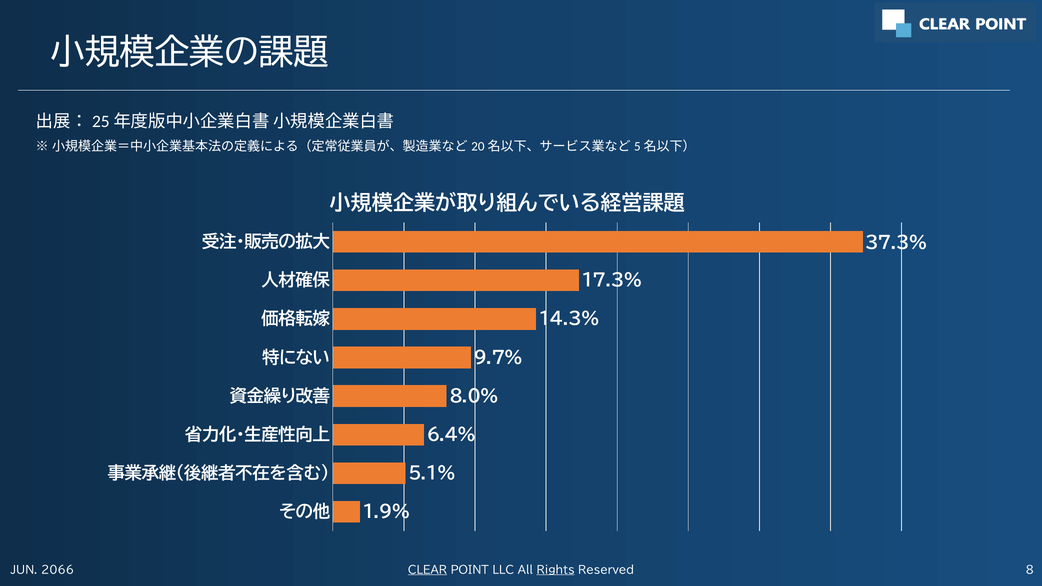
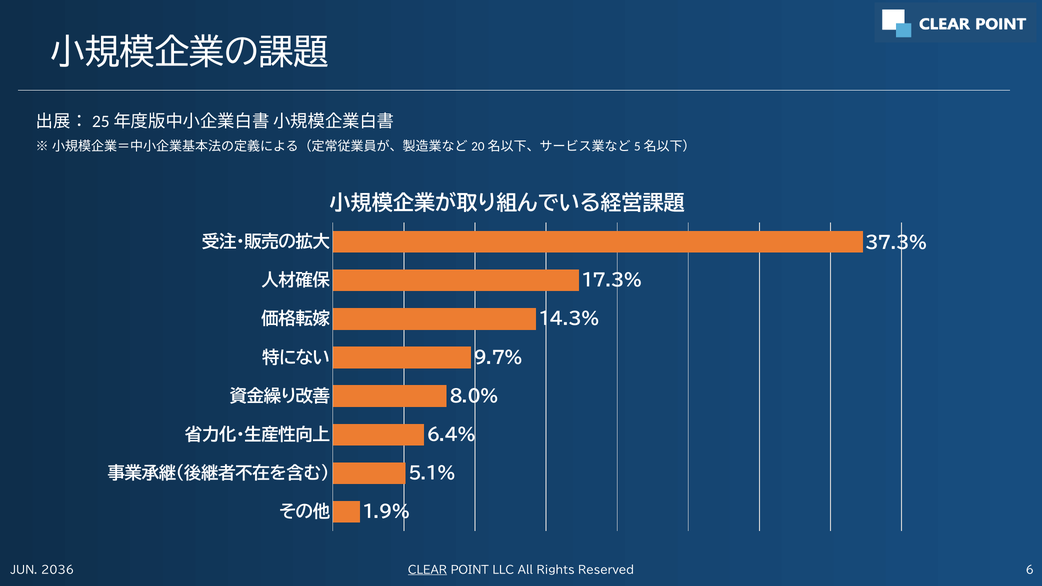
2066: 2066 -> 2036
Rights underline: present -> none
8: 8 -> 6
